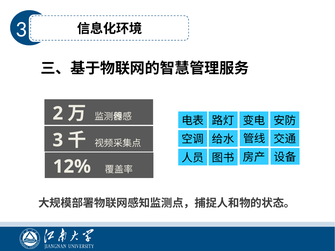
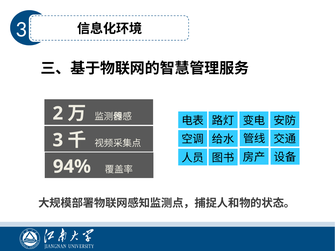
12%: 12% -> 94%
